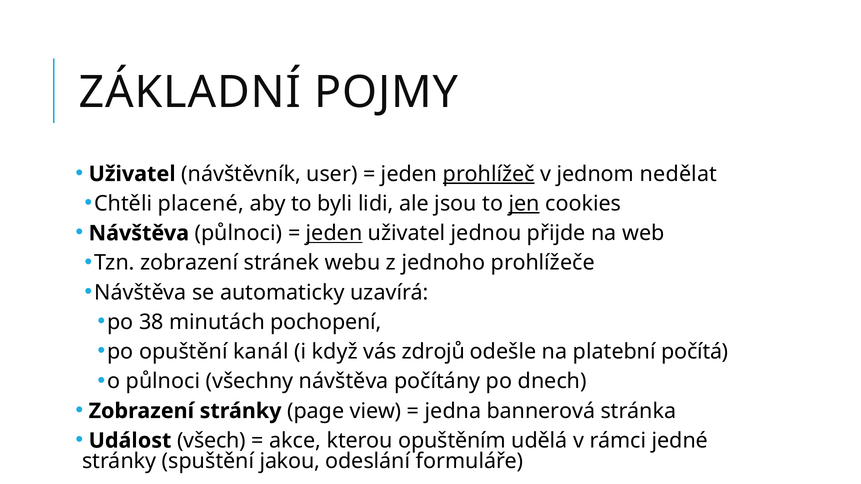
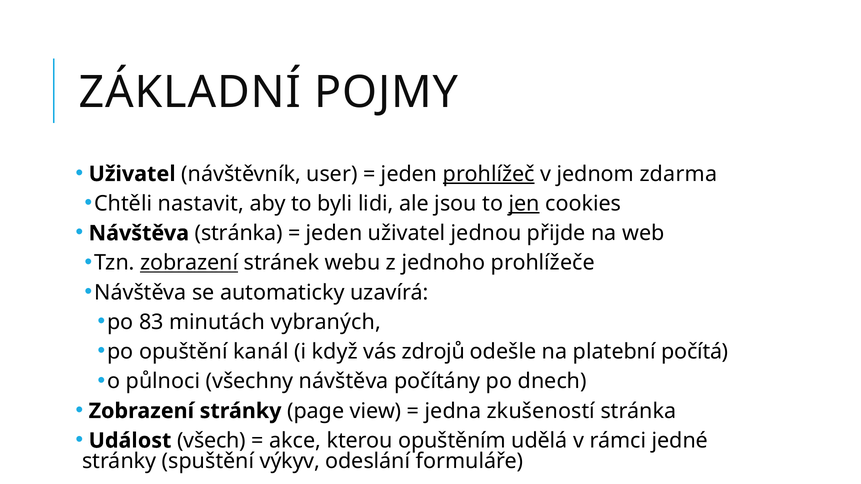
nedělat: nedělat -> zdarma
placené: placené -> nastavit
Návštěva půlnoci: půlnoci -> stránka
jeden at (334, 233) underline: present -> none
zobrazení at (189, 263) underline: none -> present
38: 38 -> 83
pochopení: pochopení -> vybraných
bannerová: bannerová -> zkušeností
jakou: jakou -> výkyv
